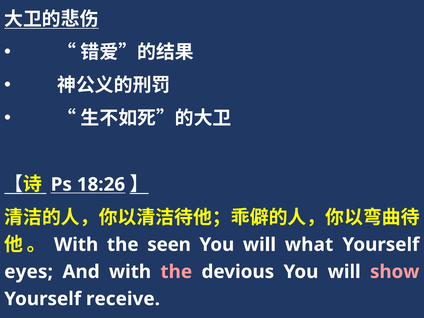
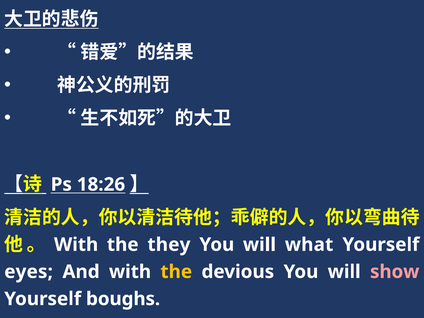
seen: seen -> they
the at (176, 272) colour: pink -> yellow
receive: receive -> boughs
